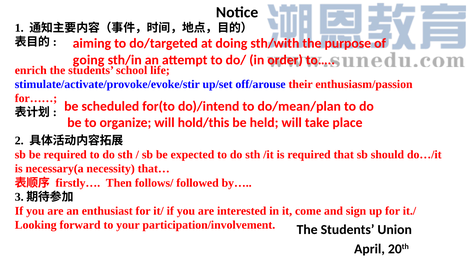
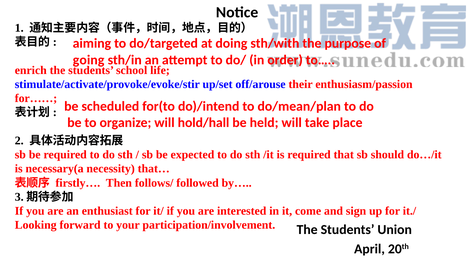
hold/this: hold/this -> hold/hall
